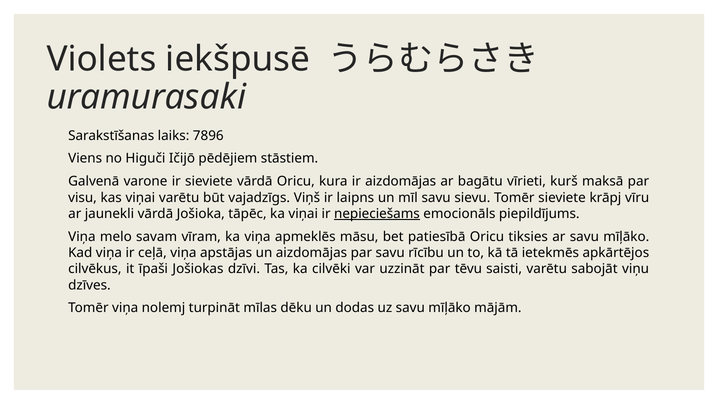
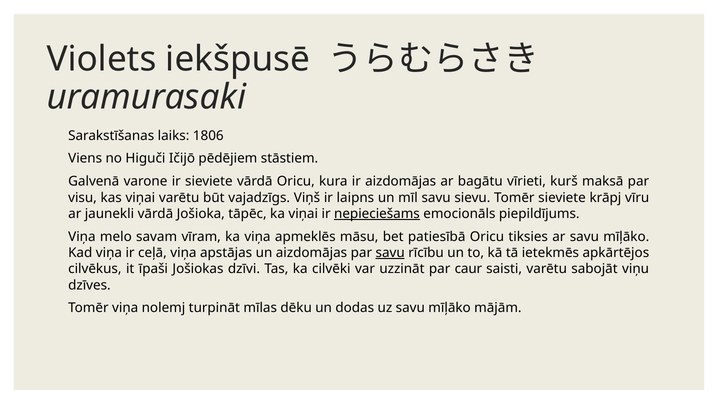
7896: 7896 -> 1806
savu at (390, 253) underline: none -> present
tēvu: tēvu -> caur
